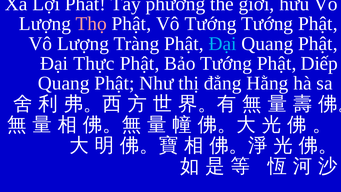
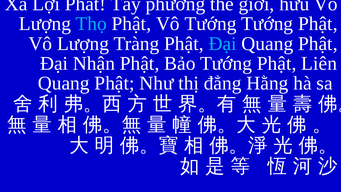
Thọ colour: pink -> light blue
Thực: Thực -> Nhận
Diếp: Diếp -> Liên
